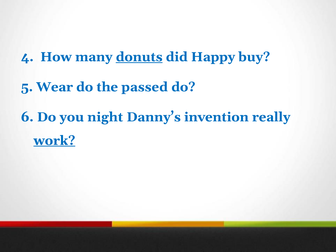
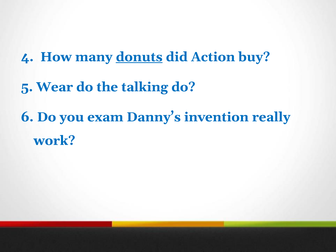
Happy: Happy -> Action
passed: passed -> talking
night: night -> exam
work underline: present -> none
